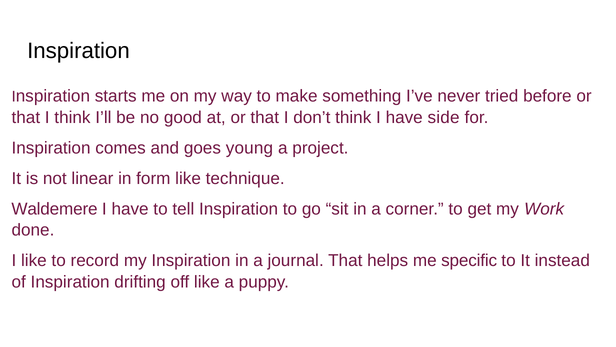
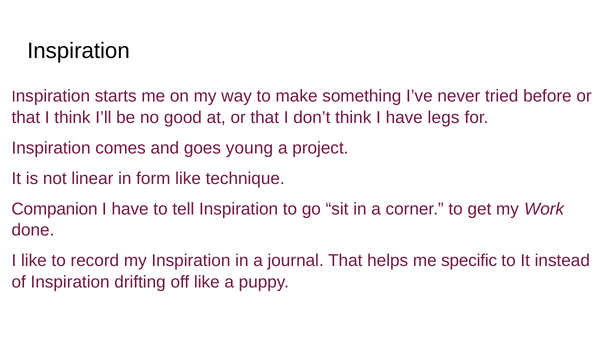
side: side -> legs
Waldemere: Waldemere -> Companion
